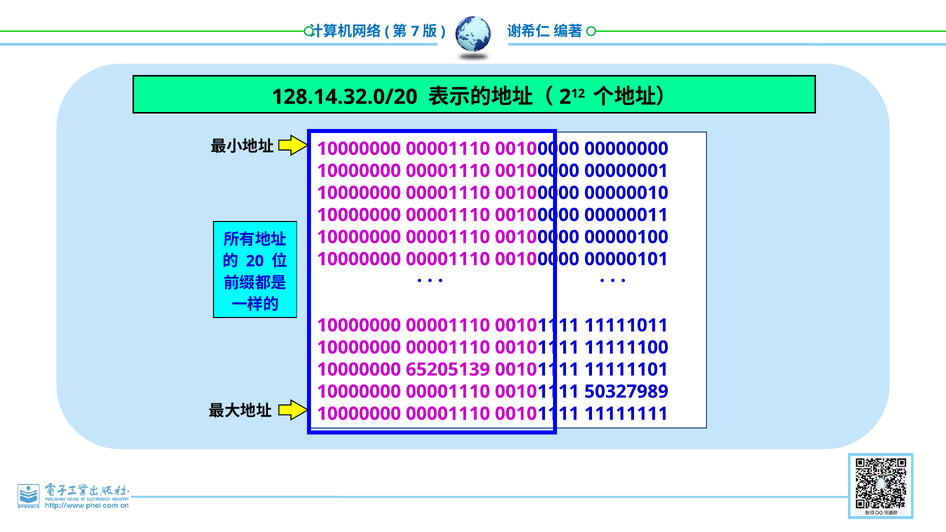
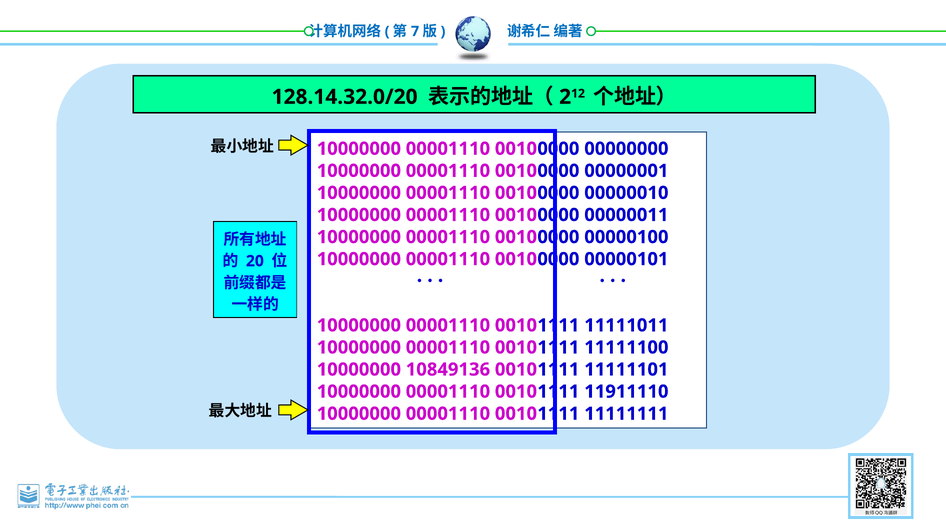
65205139: 65205139 -> 10849136
50327989: 50327989 -> 11911110
